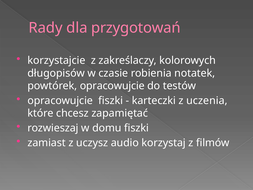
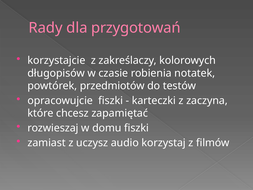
powtórek opracowujcie: opracowujcie -> przedmiotów
uczenia: uczenia -> zaczyna
